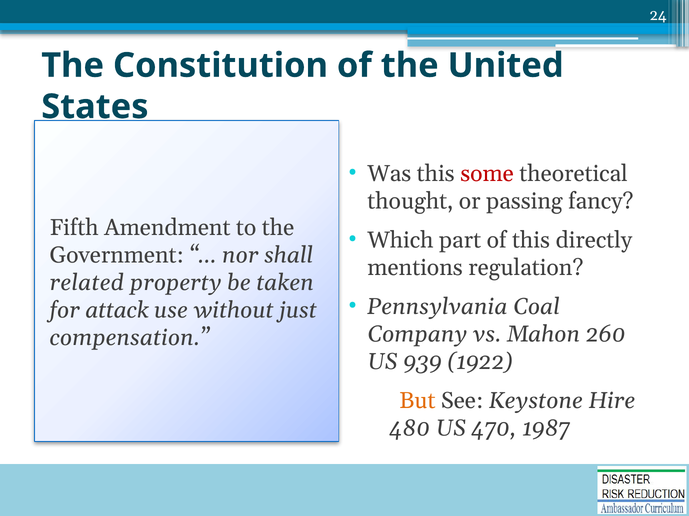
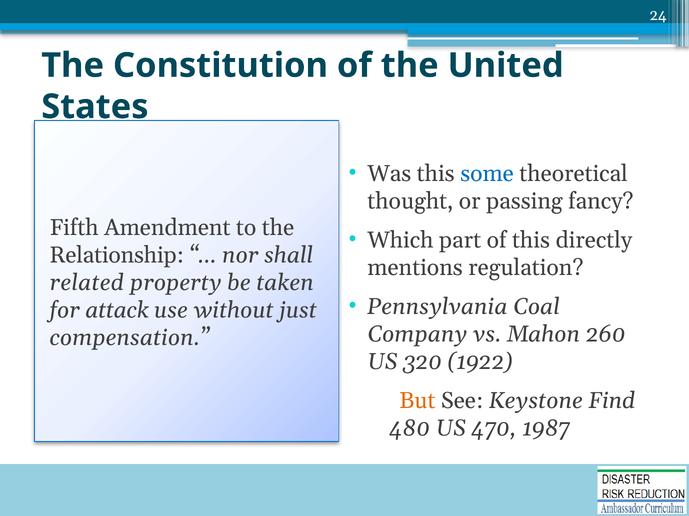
some colour: red -> blue
Government: Government -> Relationship
939: 939 -> 320
Hire: Hire -> Find
